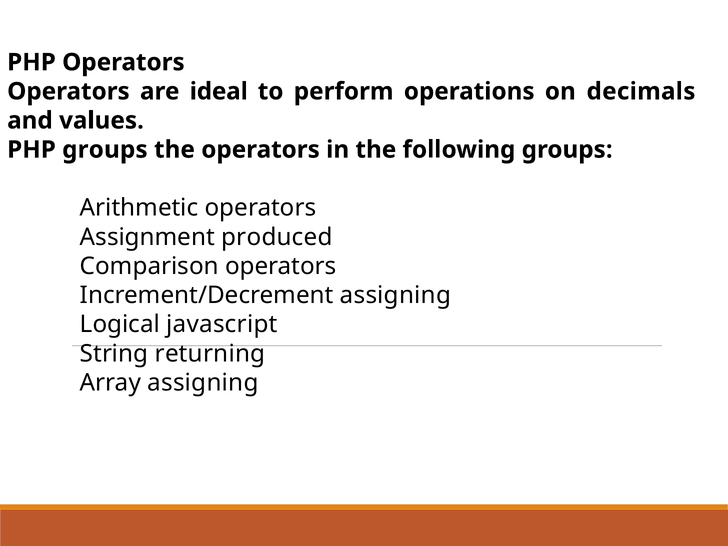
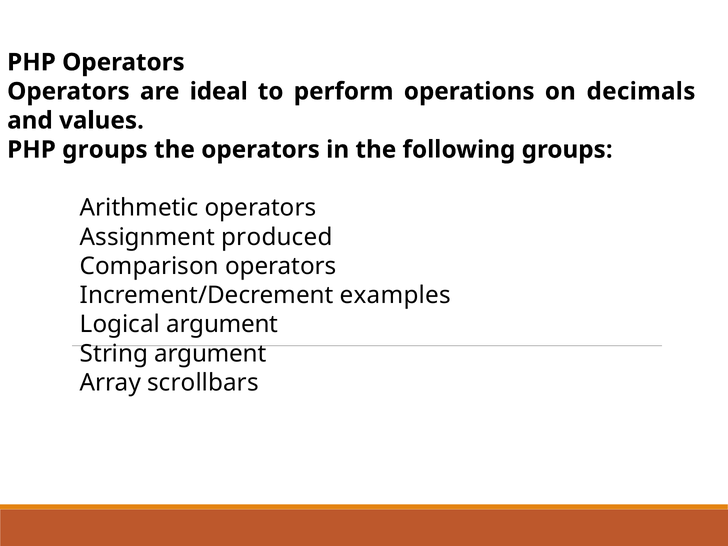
Increment/Decrement assigning: assigning -> examples
Logical javascript: javascript -> argument
String returning: returning -> argument
Array assigning: assigning -> scrollbars
